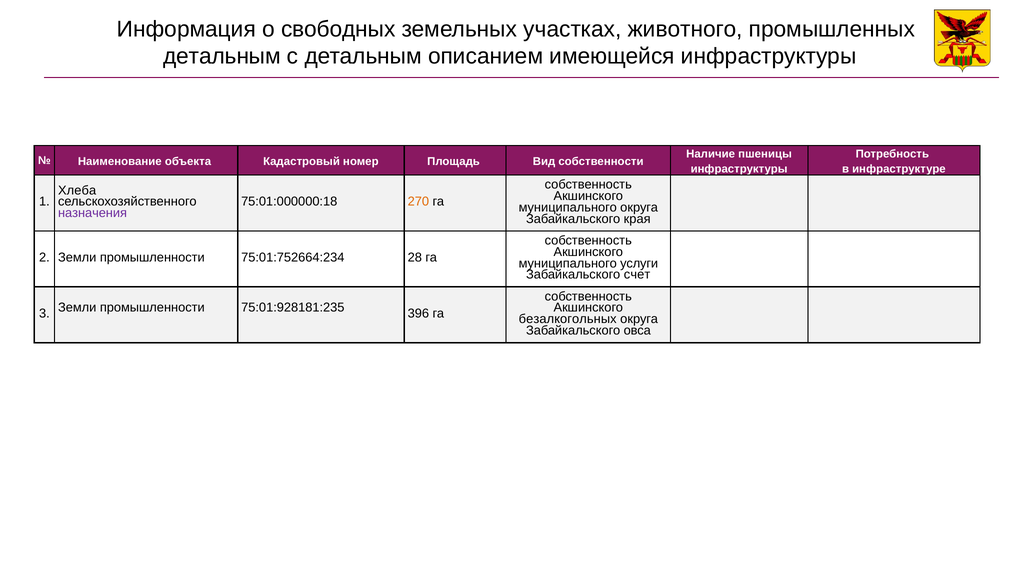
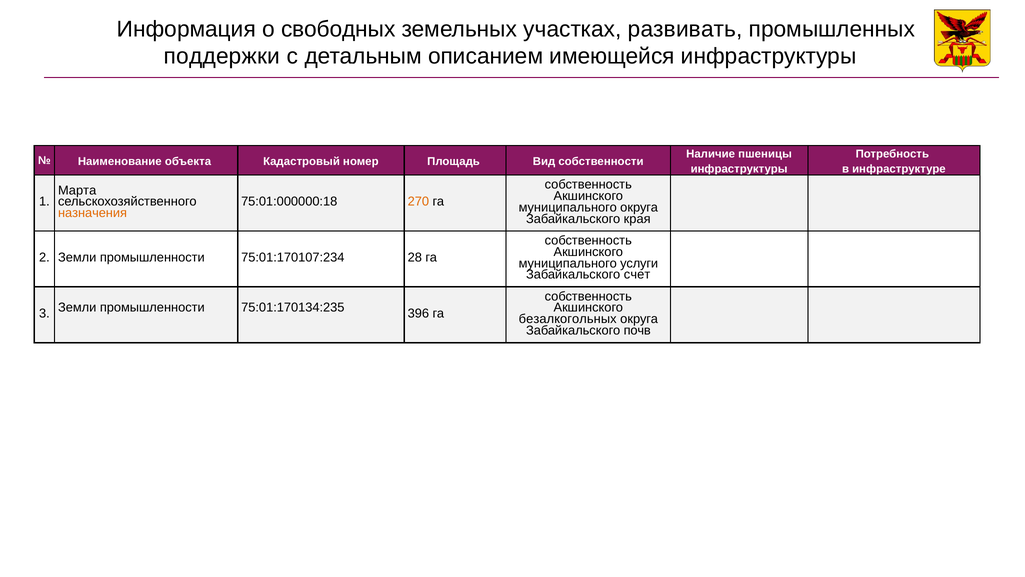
животного: животного -> развивать
детальным at (222, 56): детальным -> поддержки
Хлеба: Хлеба -> Марта
назначения colour: purple -> orange
75:01:752664:234: 75:01:752664:234 -> 75:01:170107:234
75:01:928181:235: 75:01:928181:235 -> 75:01:170134:235
овса: овса -> почв
